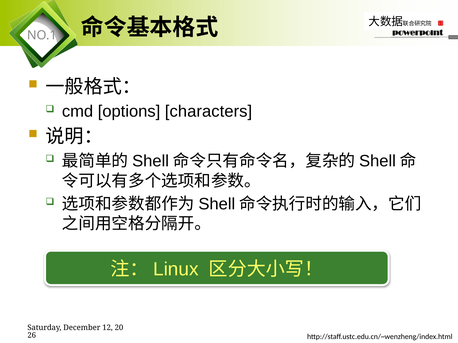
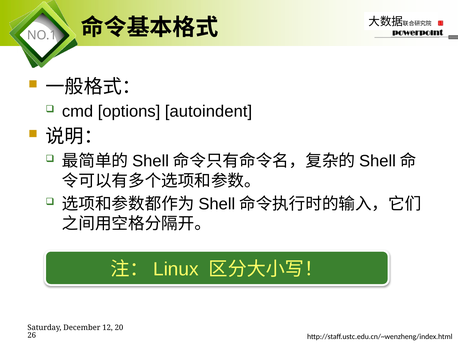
characters: characters -> autoindent
